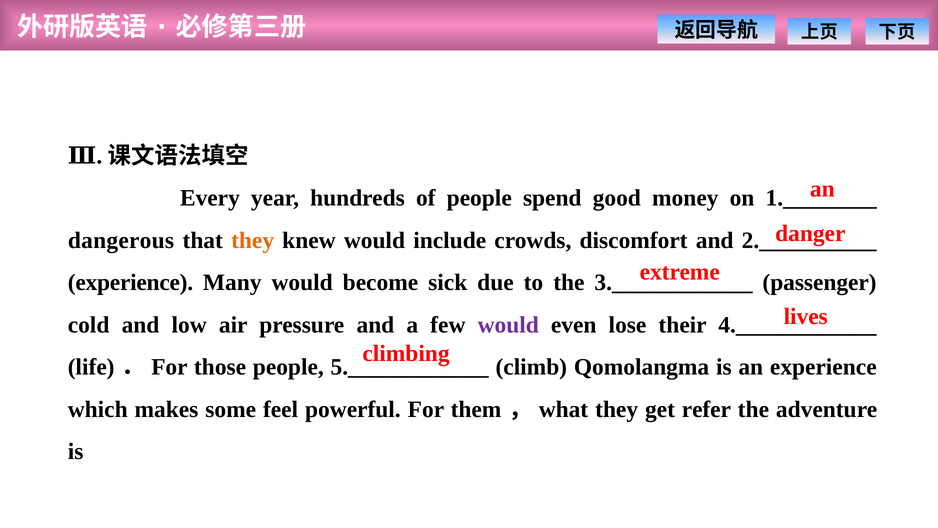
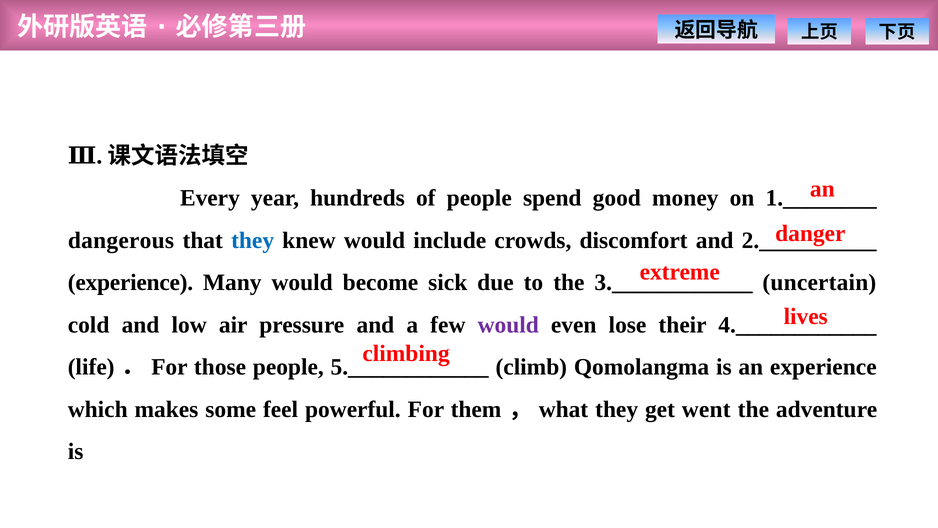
they at (253, 240) colour: orange -> blue
passenger: passenger -> uncertain
refer: refer -> went
